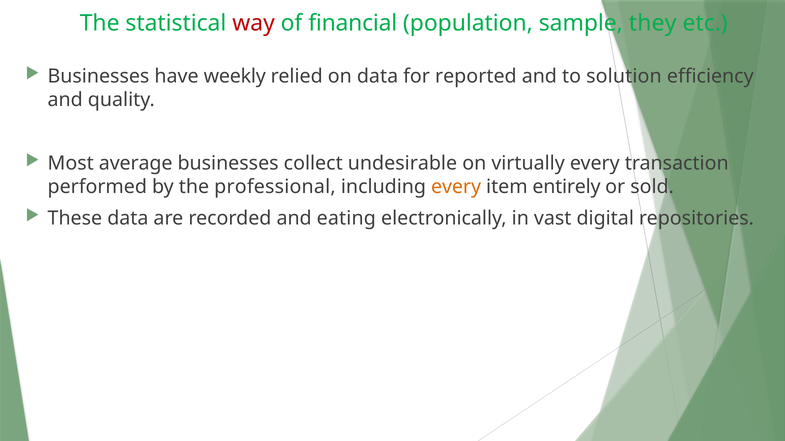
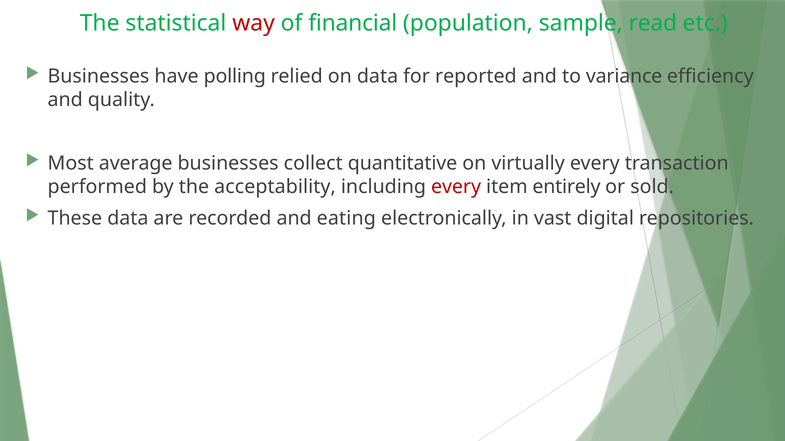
they: they -> read
weekly: weekly -> polling
solution: solution -> variance
undesirable: undesirable -> quantitative
professional: professional -> acceptability
every at (456, 187) colour: orange -> red
